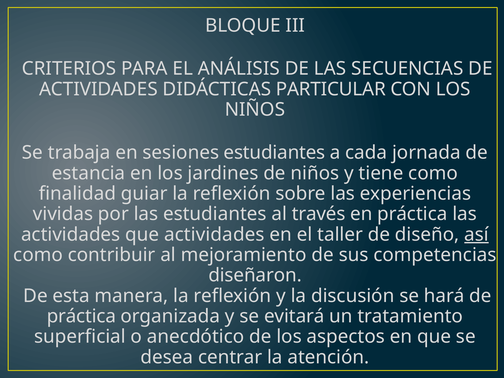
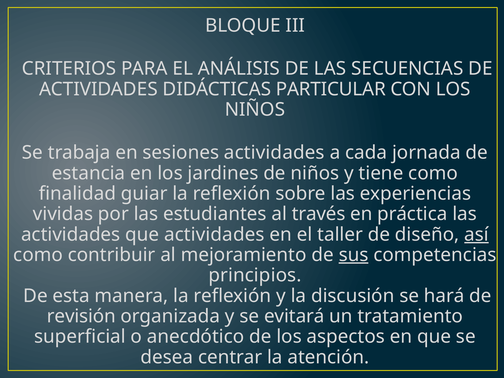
sesiones estudiantes: estudiantes -> actividades
sus underline: none -> present
diseñaron: diseñaron -> principios
práctica at (81, 316): práctica -> revisión
